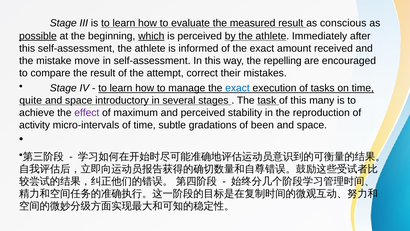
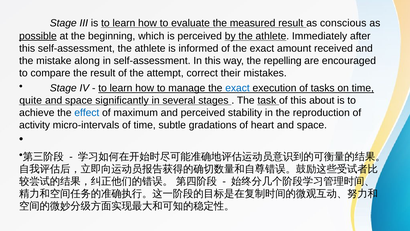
which underline: present -> none
move: move -> along
introductory: introductory -> significantly
many: many -> about
effect colour: purple -> blue
been: been -> heart
